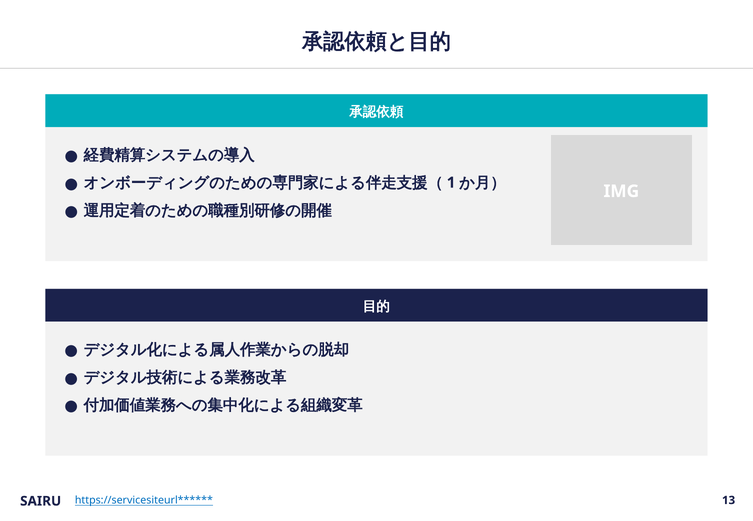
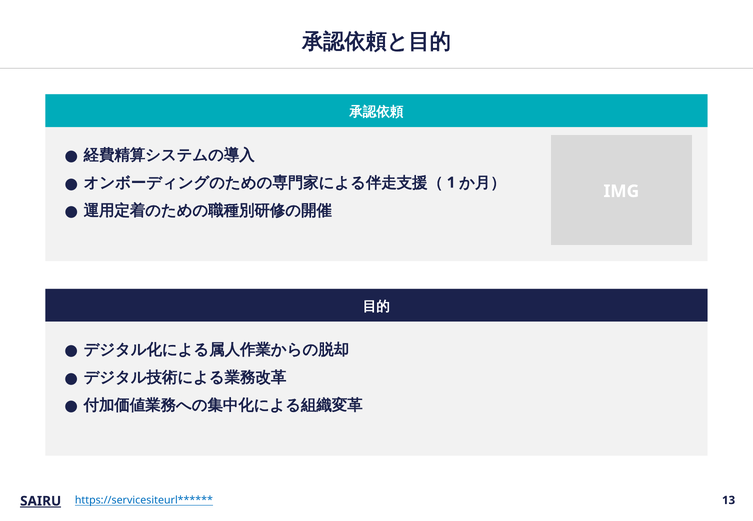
SAIRU underline: none -> present
